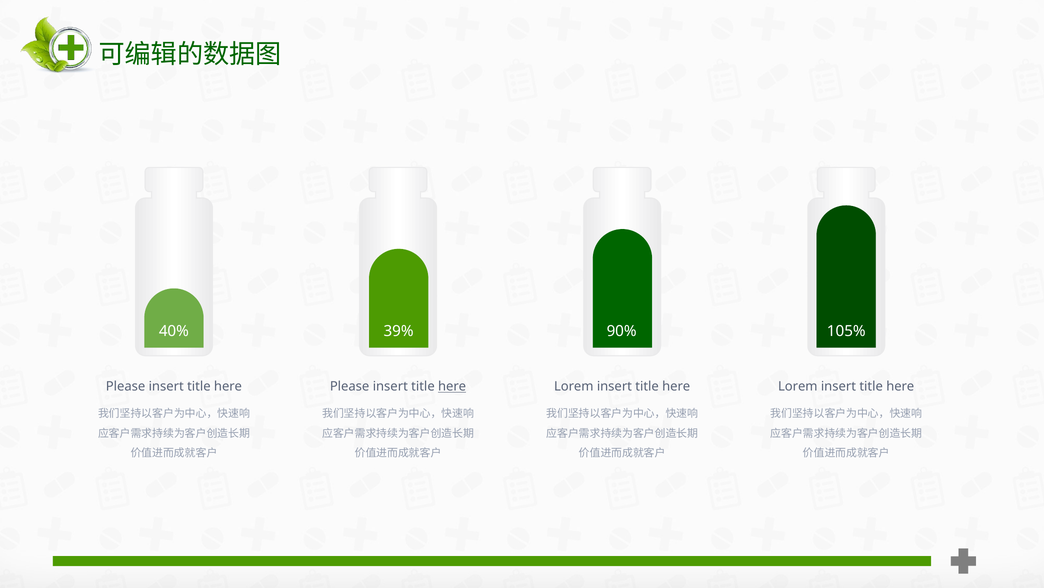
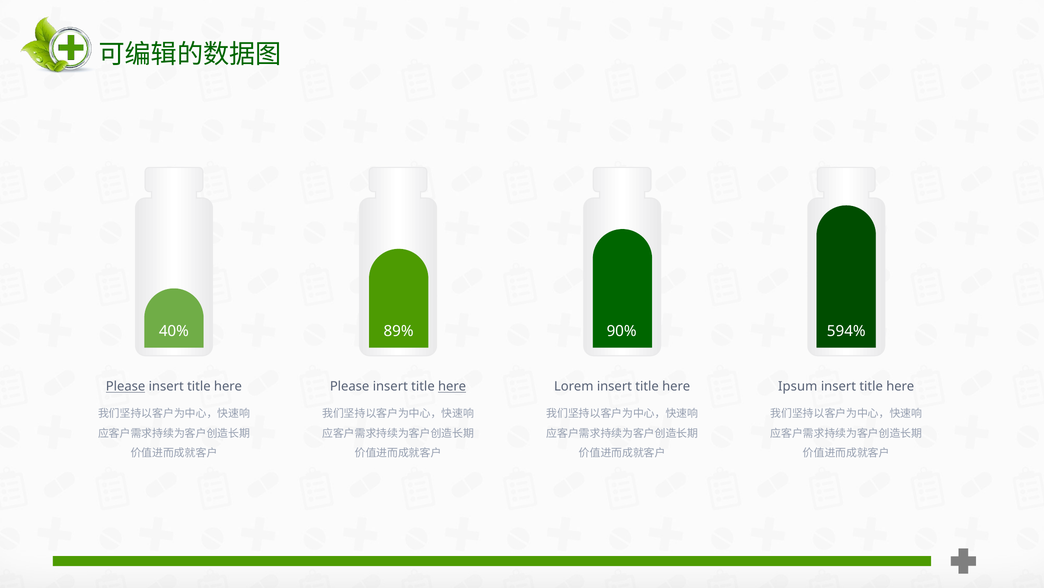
39%: 39% -> 89%
105%: 105% -> 594%
Please at (126, 386) underline: none -> present
Lorem at (798, 386): Lorem -> Ipsum
